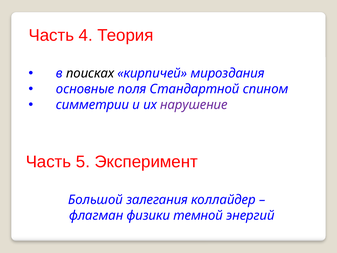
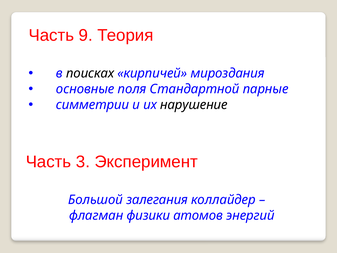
4: 4 -> 9
спином: спином -> парные
нарушение colour: purple -> black
5: 5 -> 3
темной: темной -> атомов
